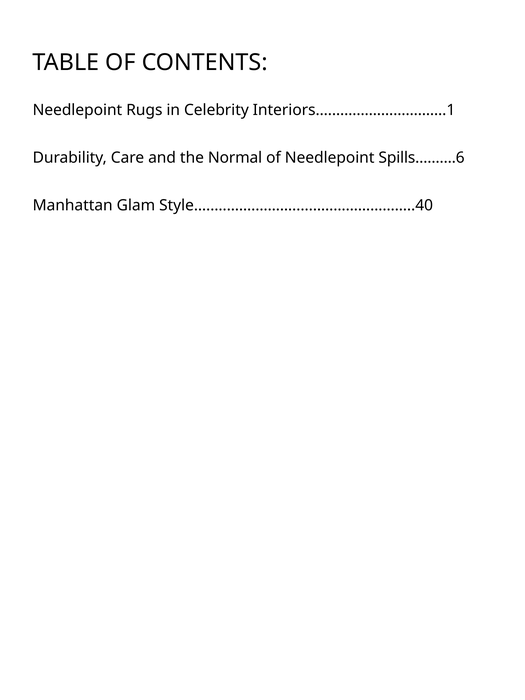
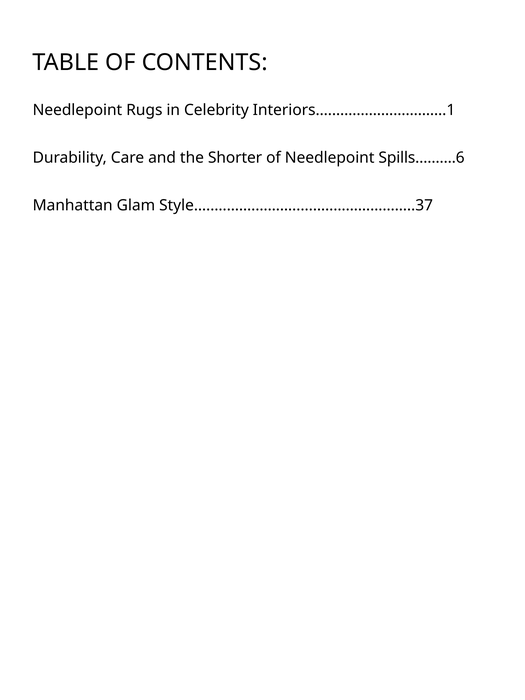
Normal: Normal -> Shorter
Style…..……….……….....…..………………..40: Style…..……….……….....…..………………..40 -> Style…..……….……….....…..………………..37
